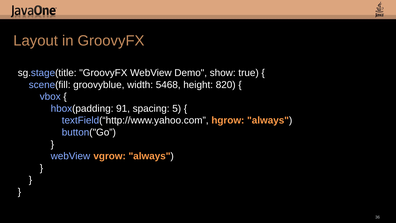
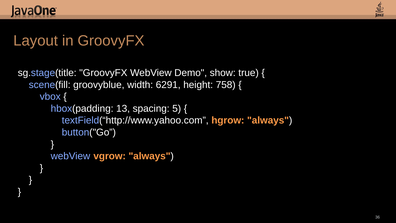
5468: 5468 -> 6291
820: 820 -> 758
91: 91 -> 13
